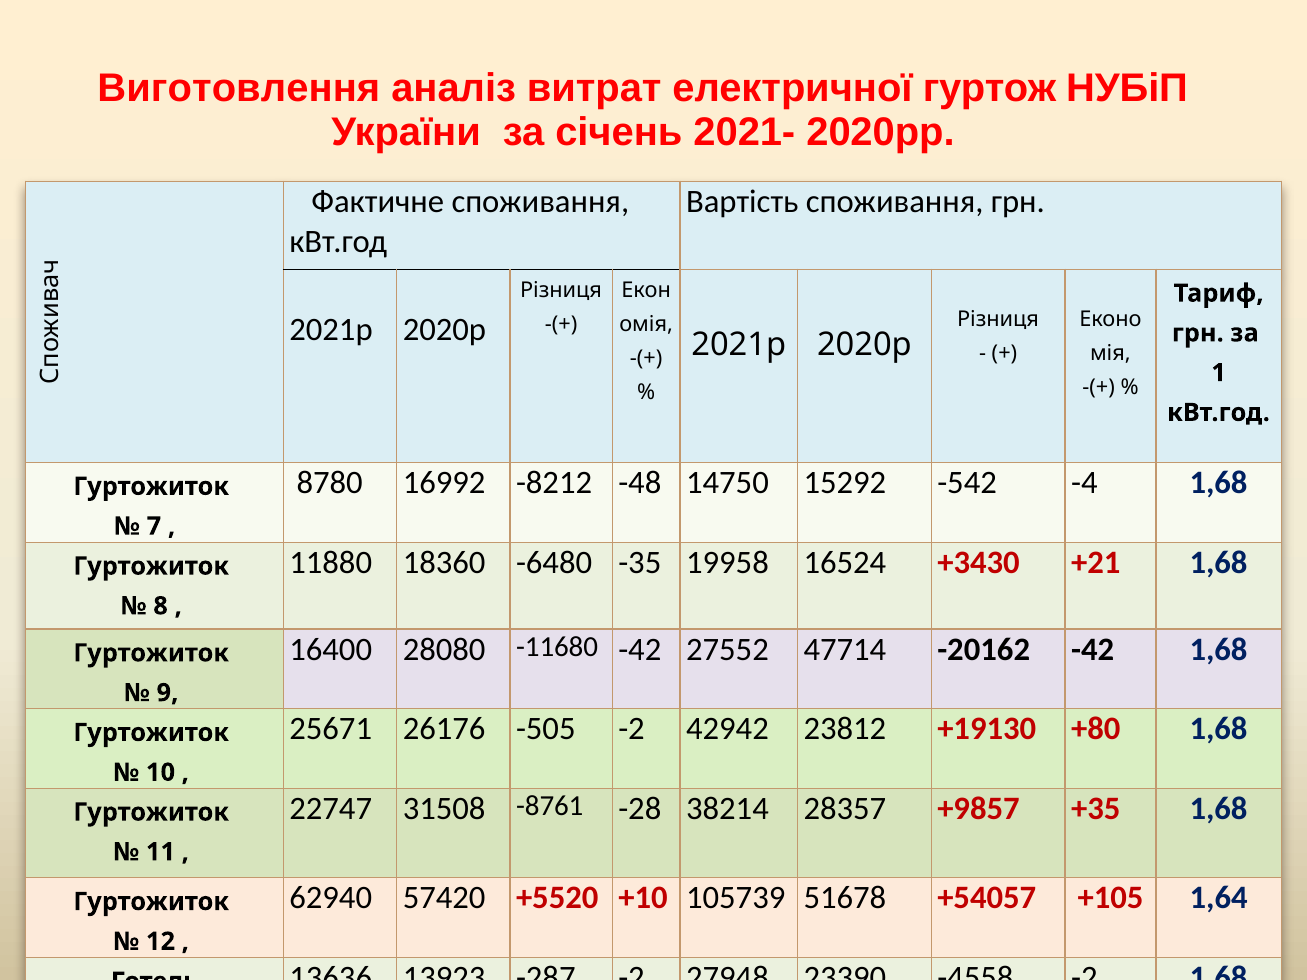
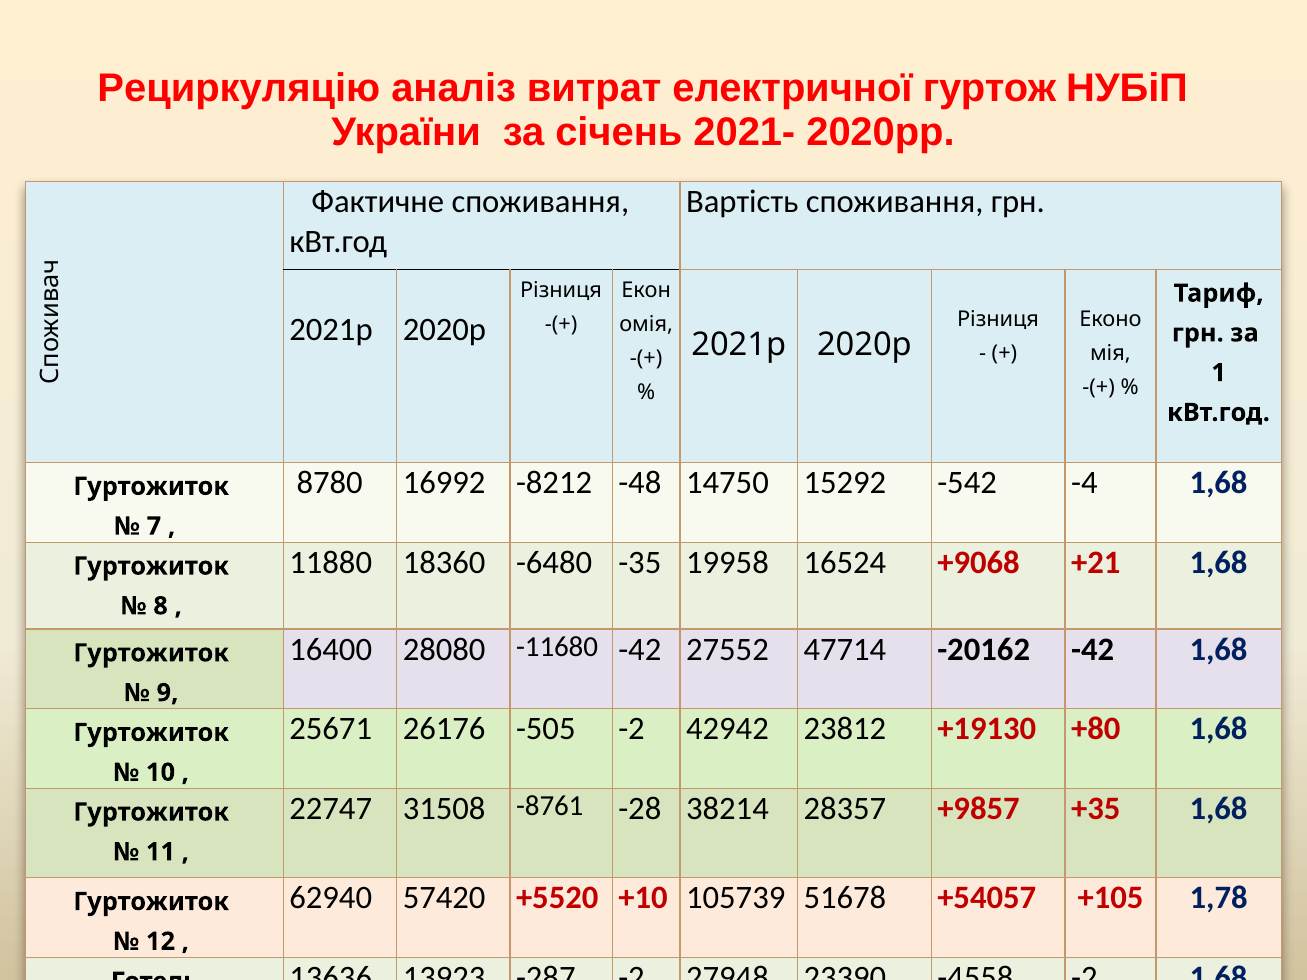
Виготовлення: Виготовлення -> Рециркуляцію
+3430: +3430 -> +9068
1,64: 1,64 -> 1,78
